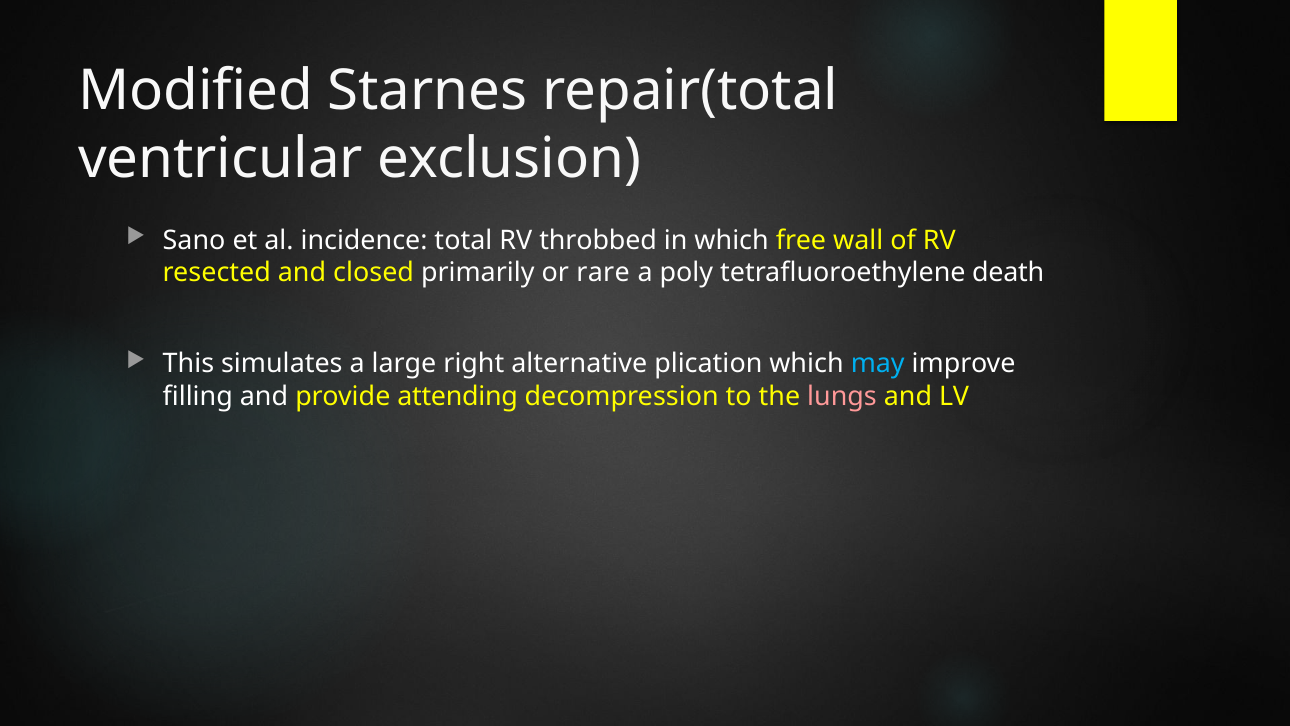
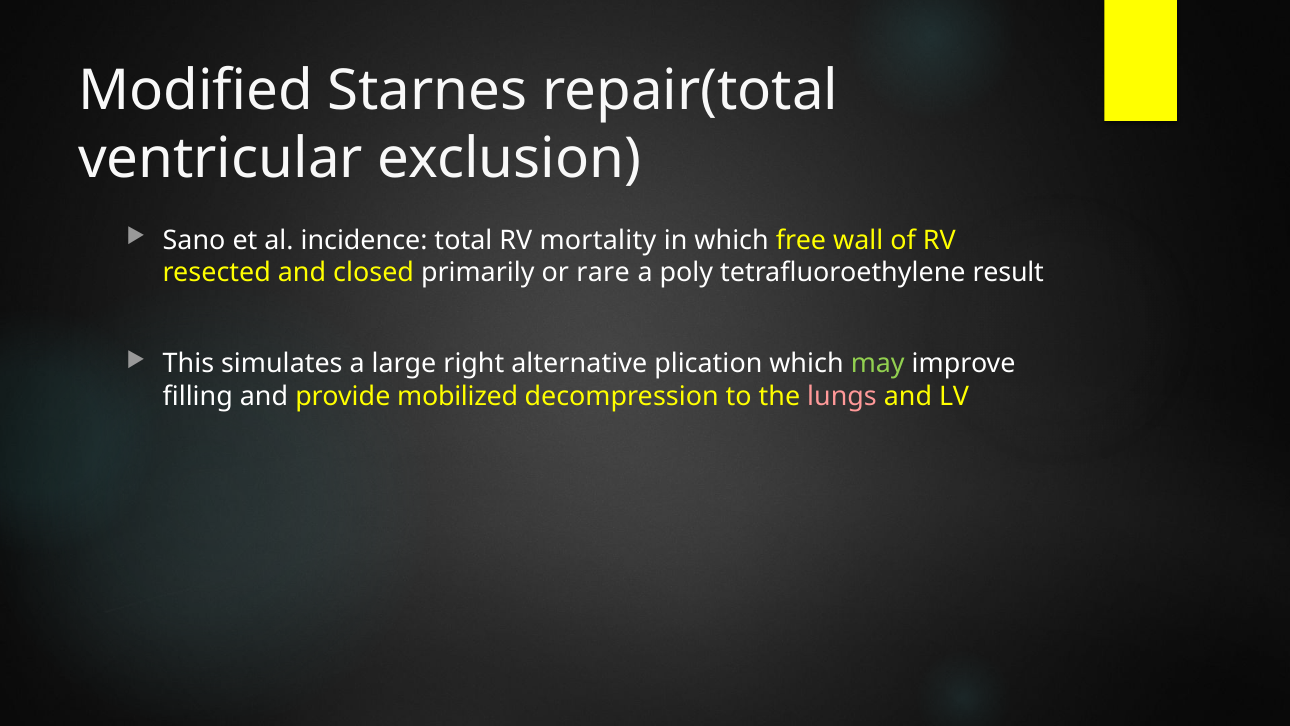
throbbed: throbbed -> mortality
death: death -> result
may colour: light blue -> light green
attending: attending -> mobilized
